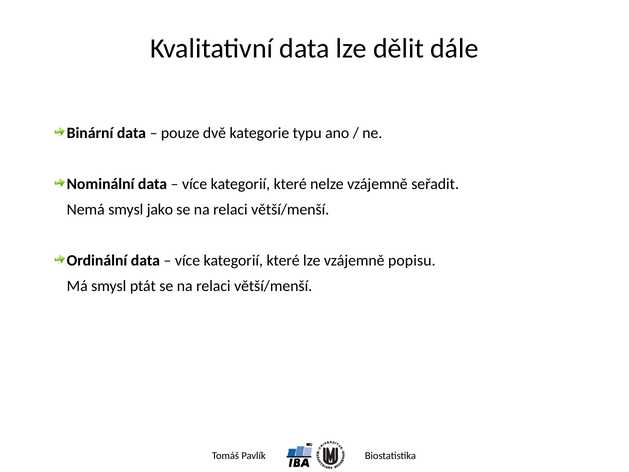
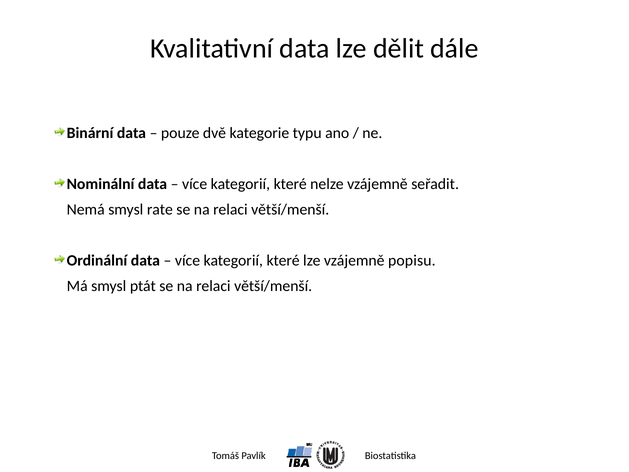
jako: jako -> rate
